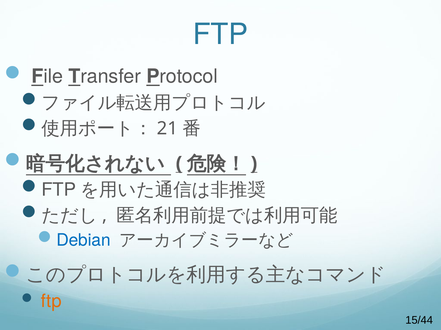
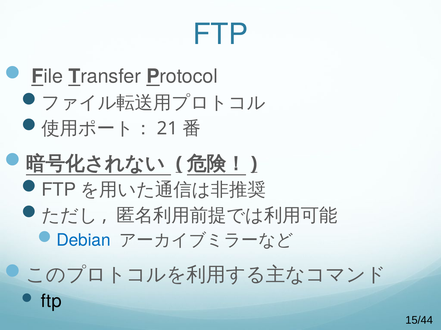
ftp at (51, 302) colour: orange -> black
